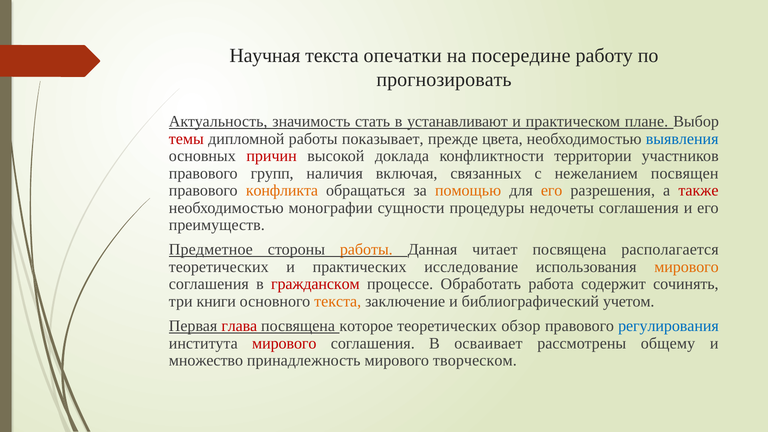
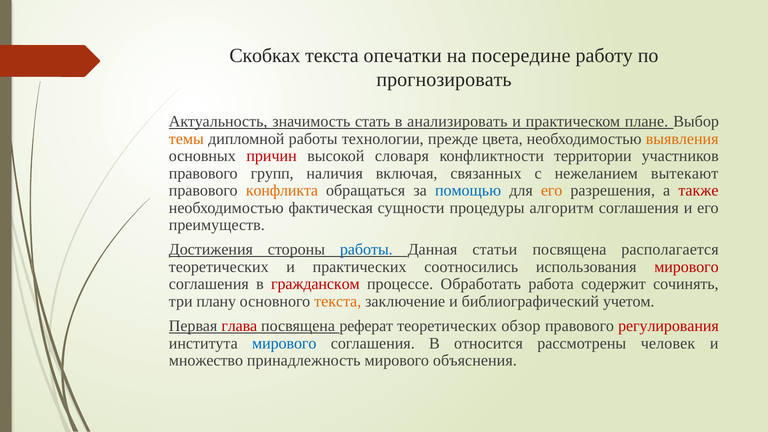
Научная: Научная -> Скобках
устанавливают: устанавливают -> анализировать
темы colour: red -> orange
показывает: показывает -> технологии
выявления colour: blue -> orange
доклада: доклада -> словаря
посвящен: посвящен -> вытекают
помощью colour: orange -> blue
монографии: монографии -> фактическая
недочеты: недочеты -> алгоритм
Предметное: Предметное -> Достижения
работы at (366, 250) colour: orange -> blue
читает: читает -> статьи
исследование: исследование -> соотносились
мирового at (686, 267) colour: orange -> red
книги: книги -> плану
которое: которое -> реферат
регулирования colour: blue -> red
мирового at (284, 343) colour: red -> blue
осваивает: осваивает -> относится
общему: общему -> человек
творческом: творческом -> объяснения
